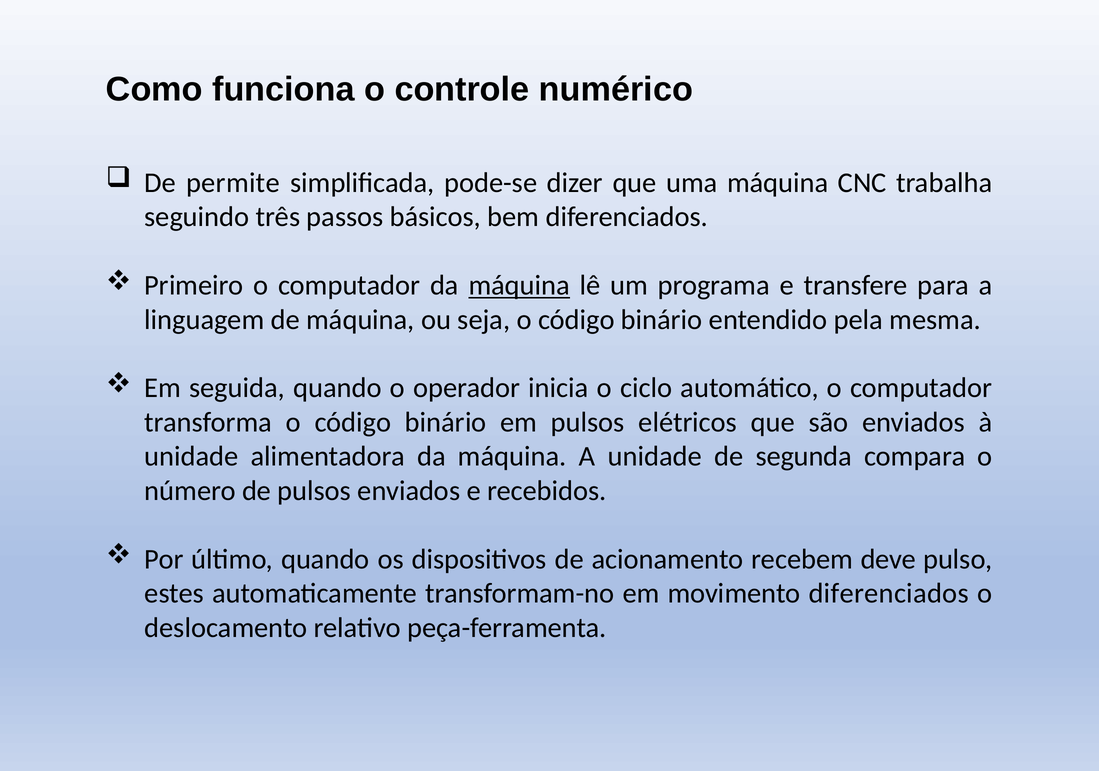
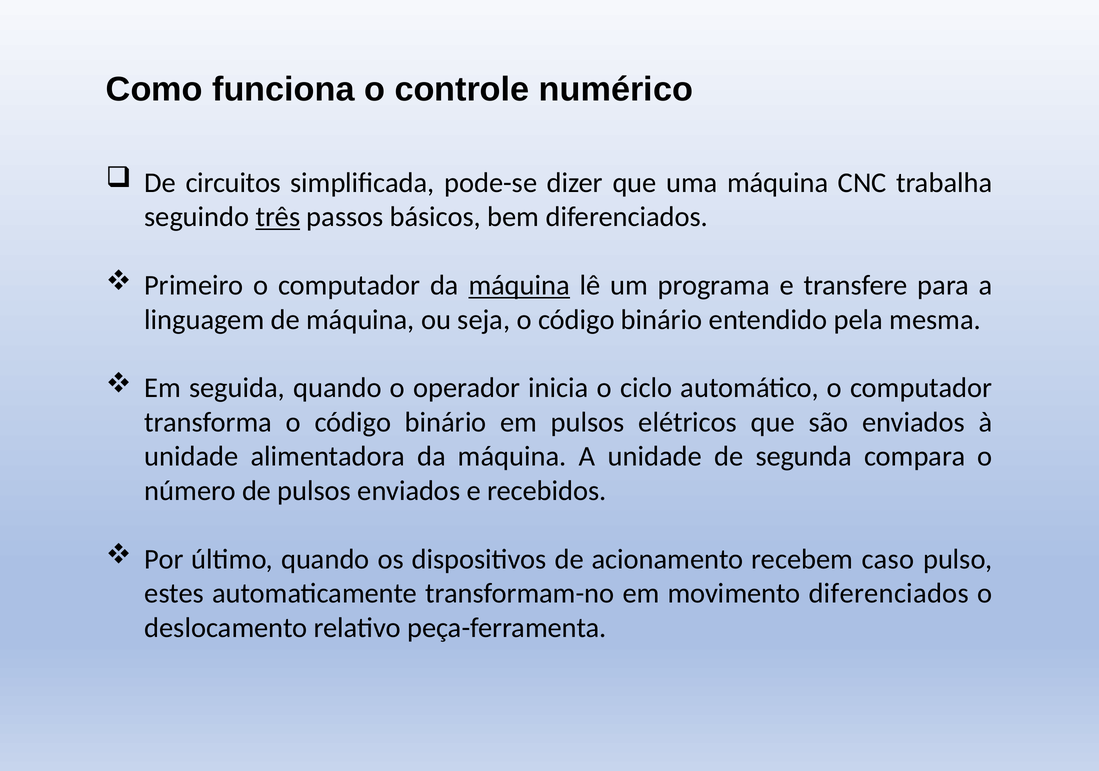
permite: permite -> circuitos
três underline: none -> present
deve: deve -> caso
